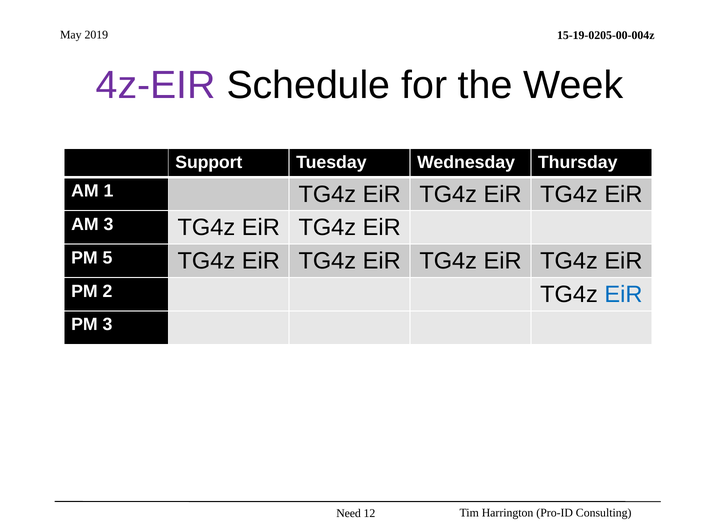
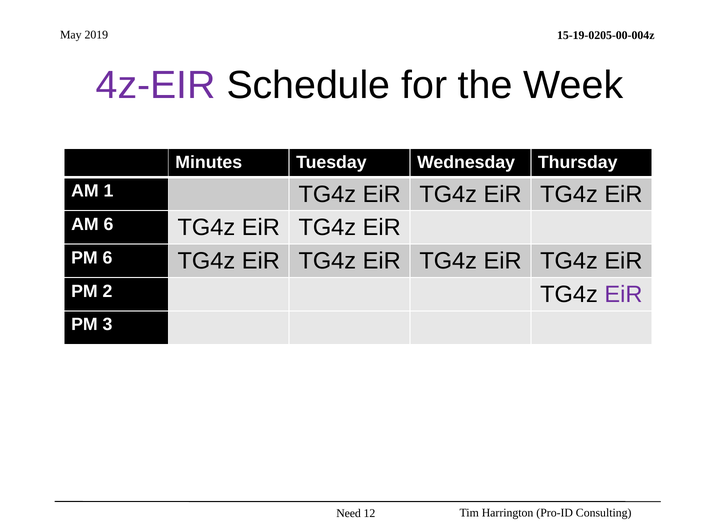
Support: Support -> Minutes
AM 3: 3 -> 6
PM 5: 5 -> 6
EiR at (623, 295) colour: blue -> purple
